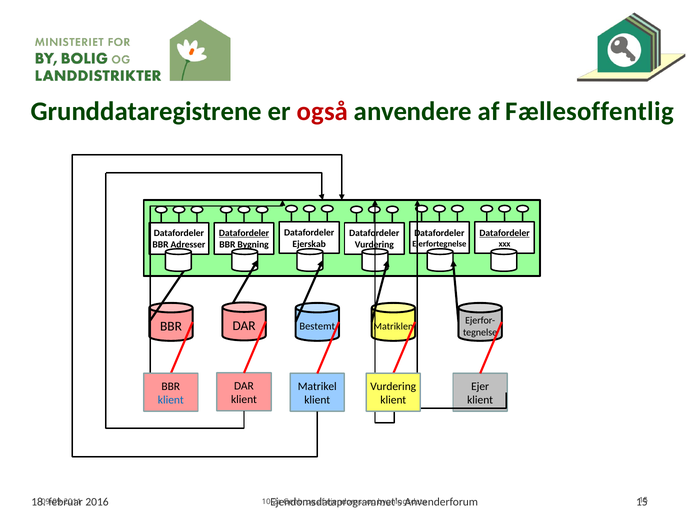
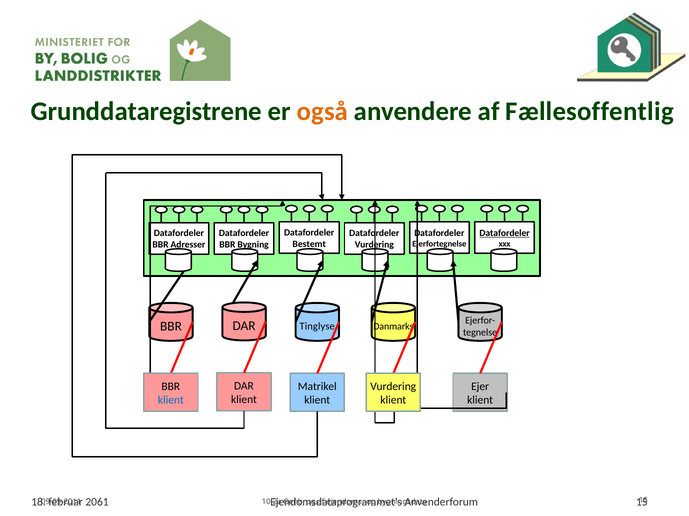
også colour: red -> orange
Datafordeler at (244, 234) underline: present -> none
Ejerskab: Ejerskab -> Bestemt
Bestemt: Bestemt -> Tinglyse
Matriklen: Matriklen -> Danmarks
2016: 2016 -> 2061
